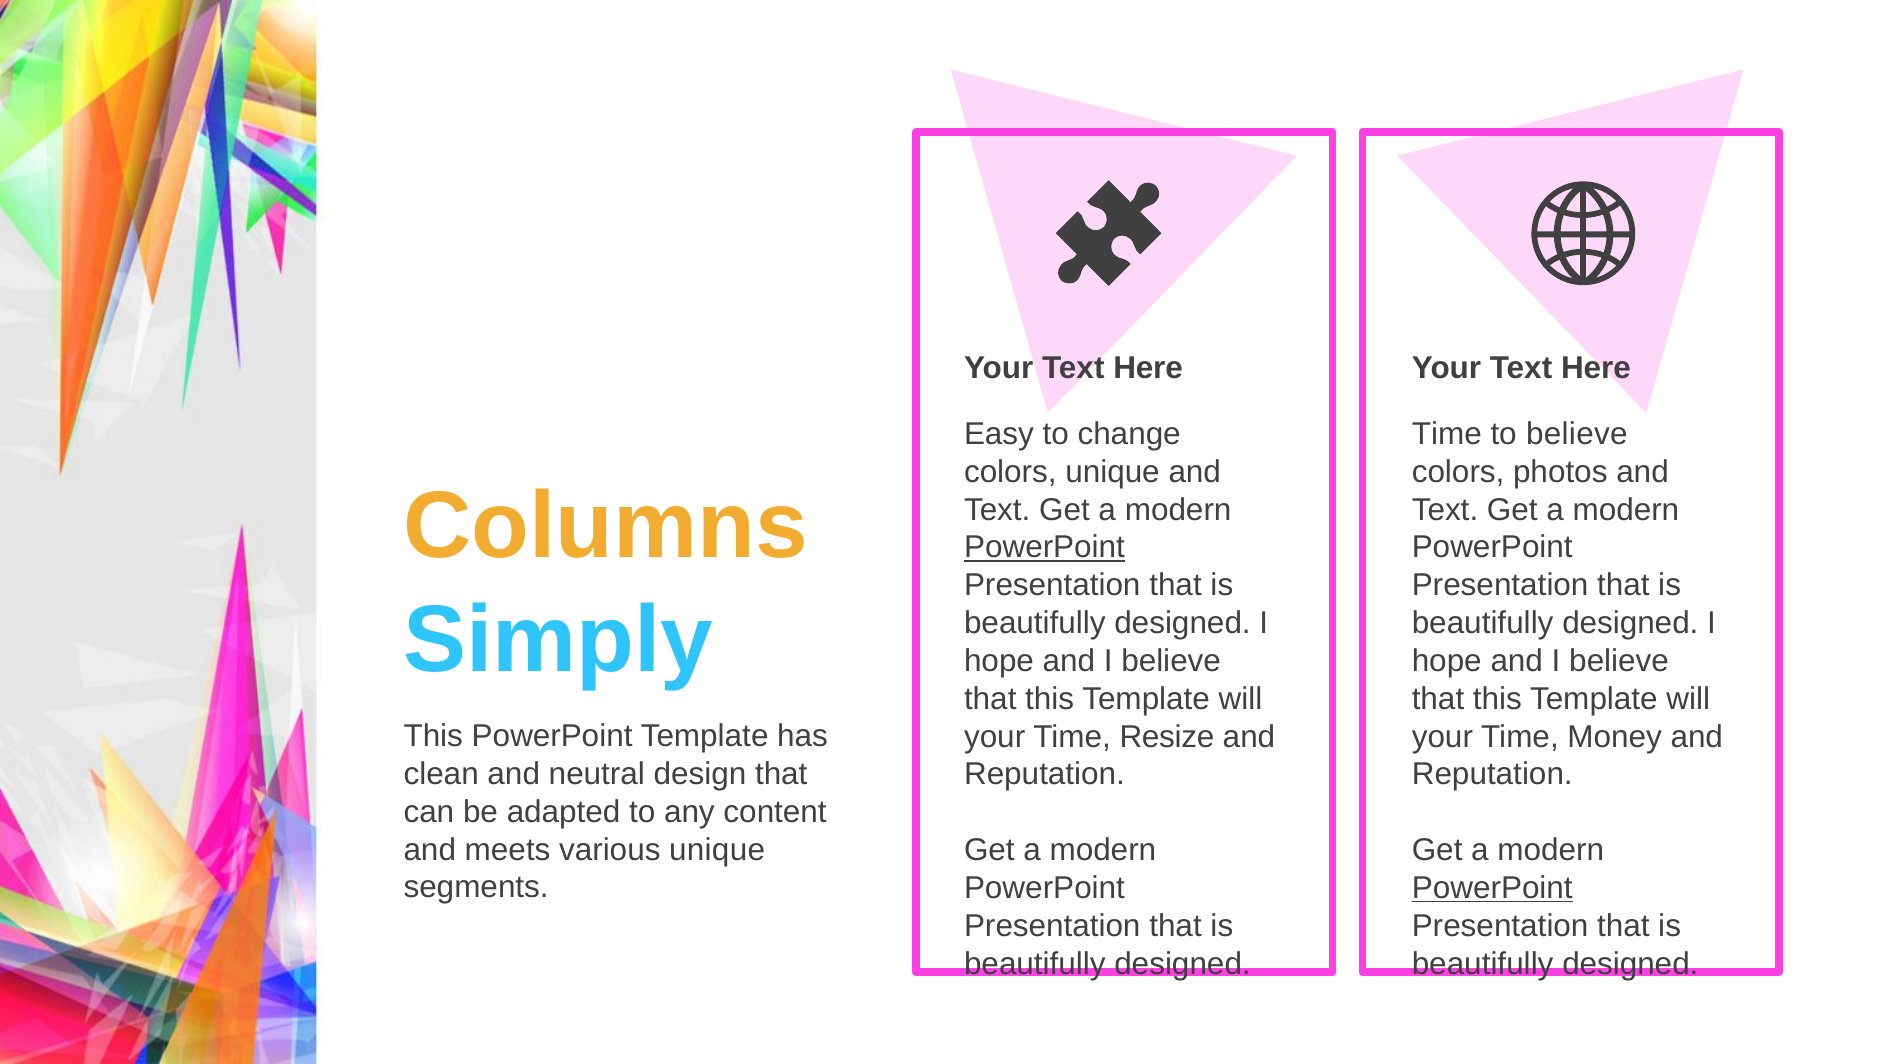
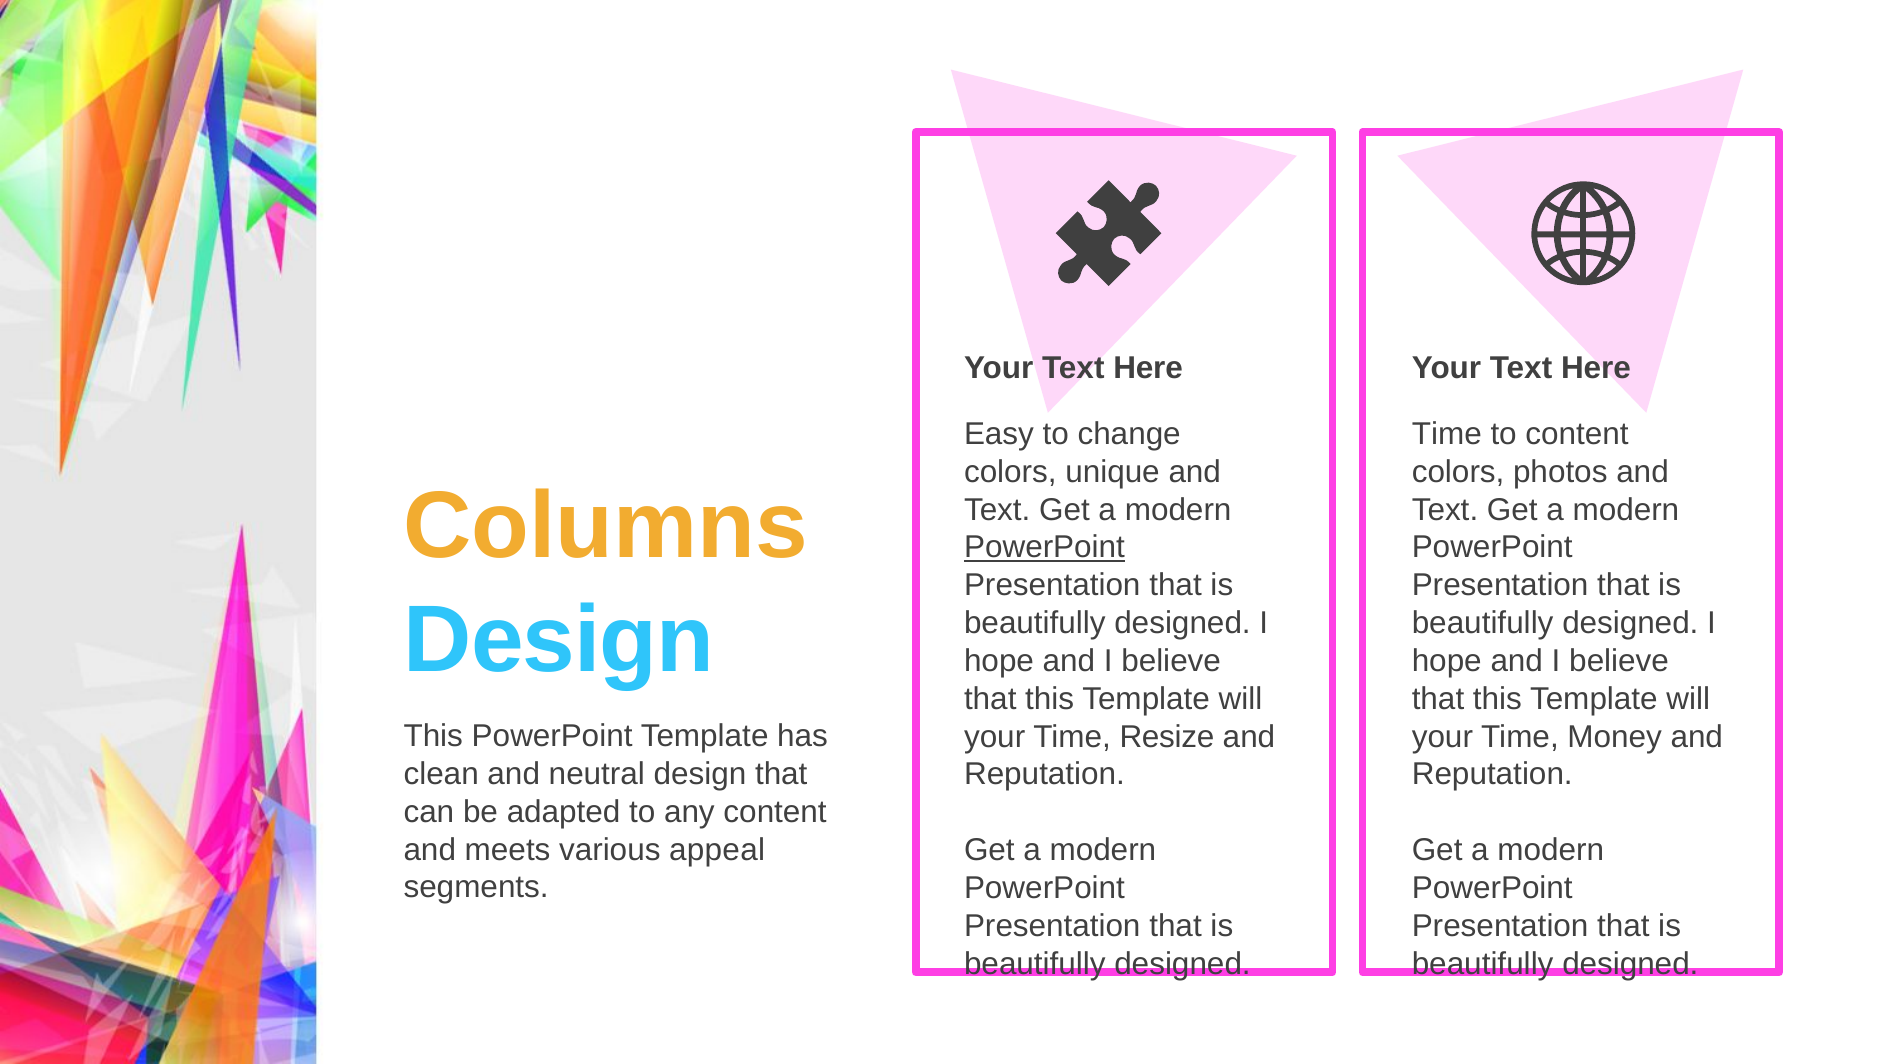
to believe: believe -> content
Simply at (558, 640): Simply -> Design
various unique: unique -> appeal
PowerPoint at (1492, 888) underline: present -> none
